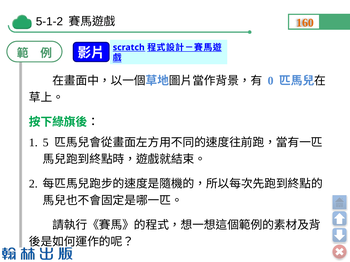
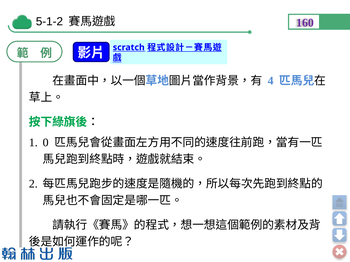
160 colour: orange -> purple
0: 0 -> 4
5: 5 -> 0
